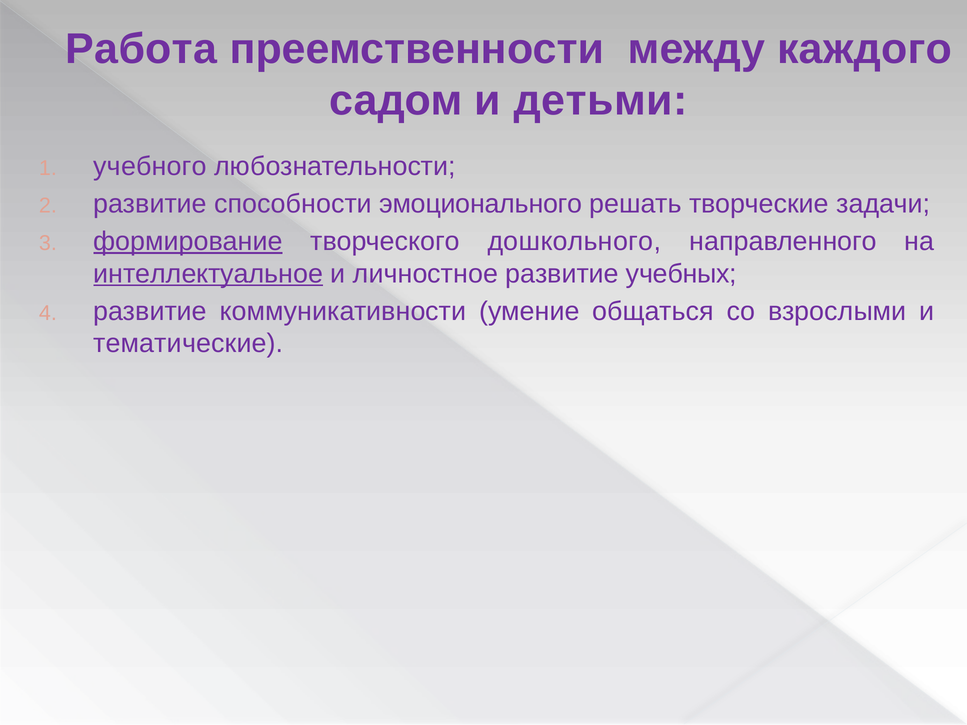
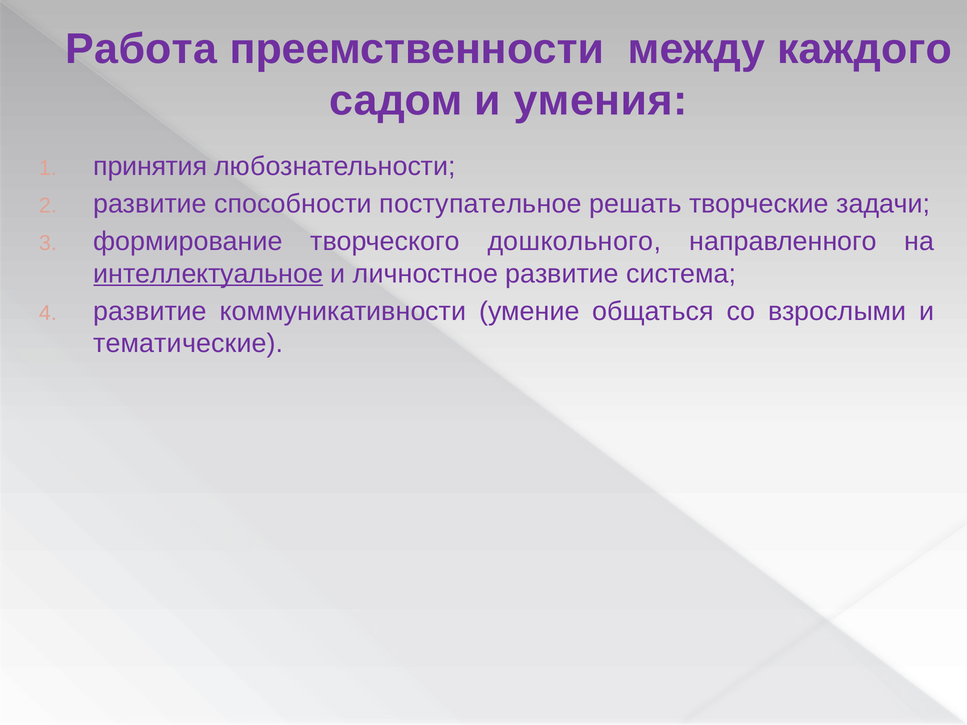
детьми: детьми -> умения
учебного: учебного -> принятия
эмоционального: эмоционального -> поступательное
формирование underline: present -> none
учебных: учебных -> система
